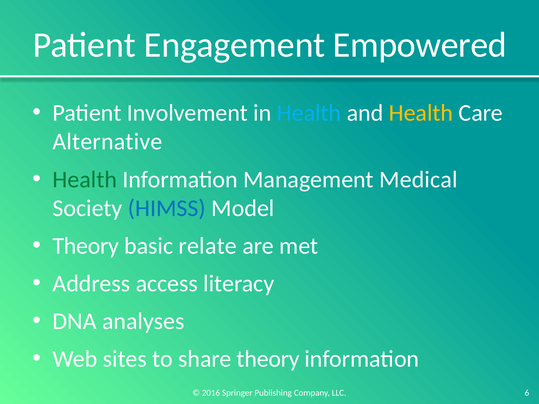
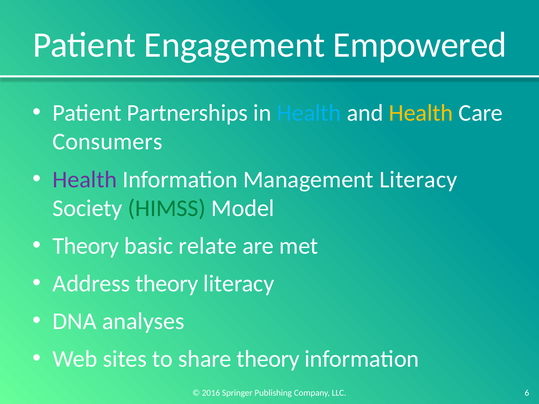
Involvement: Involvement -> Partnerships
Alternative: Alternative -> Consumers
Health at (85, 180) colour: green -> purple
Management Medical: Medical -> Literacy
HIMSS colour: blue -> green
Address access: access -> theory
